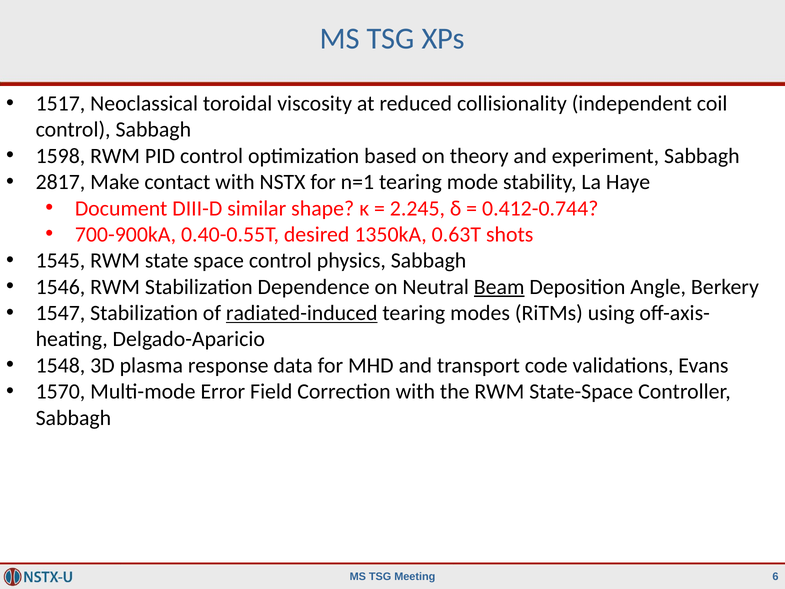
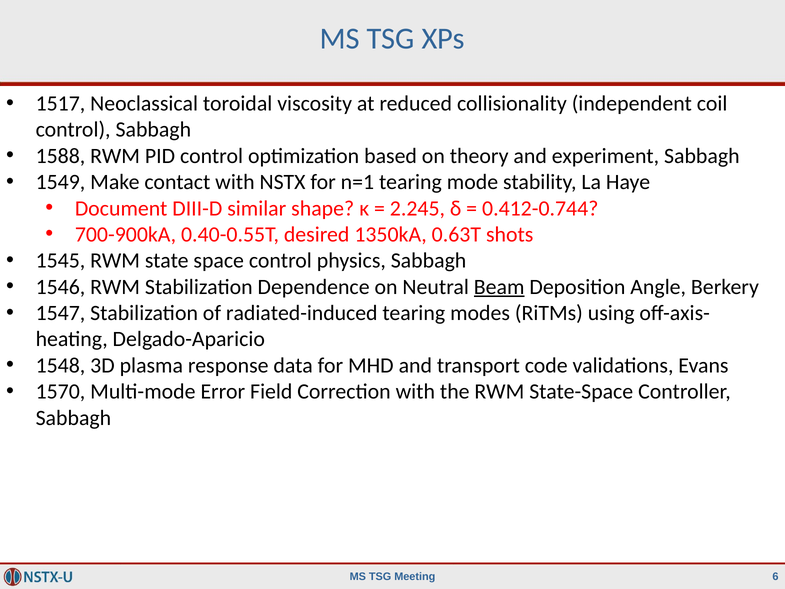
1598: 1598 -> 1588
2817: 2817 -> 1549
radiated-induced underline: present -> none
